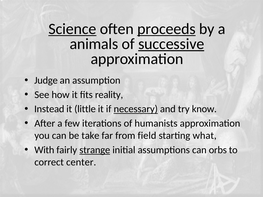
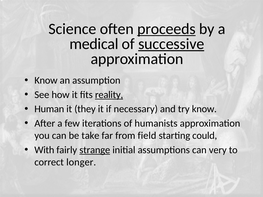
Science underline: present -> none
animals: animals -> medical
Judge at (46, 80): Judge -> Know
reality underline: none -> present
Instead: Instead -> Human
little: little -> they
necessary underline: present -> none
what: what -> could
orbs: orbs -> very
center: center -> longer
